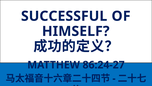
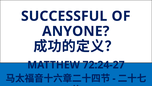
HIMSELF: HIMSELF -> ANYONE
86:24-27: 86:24-27 -> 72:24-27
